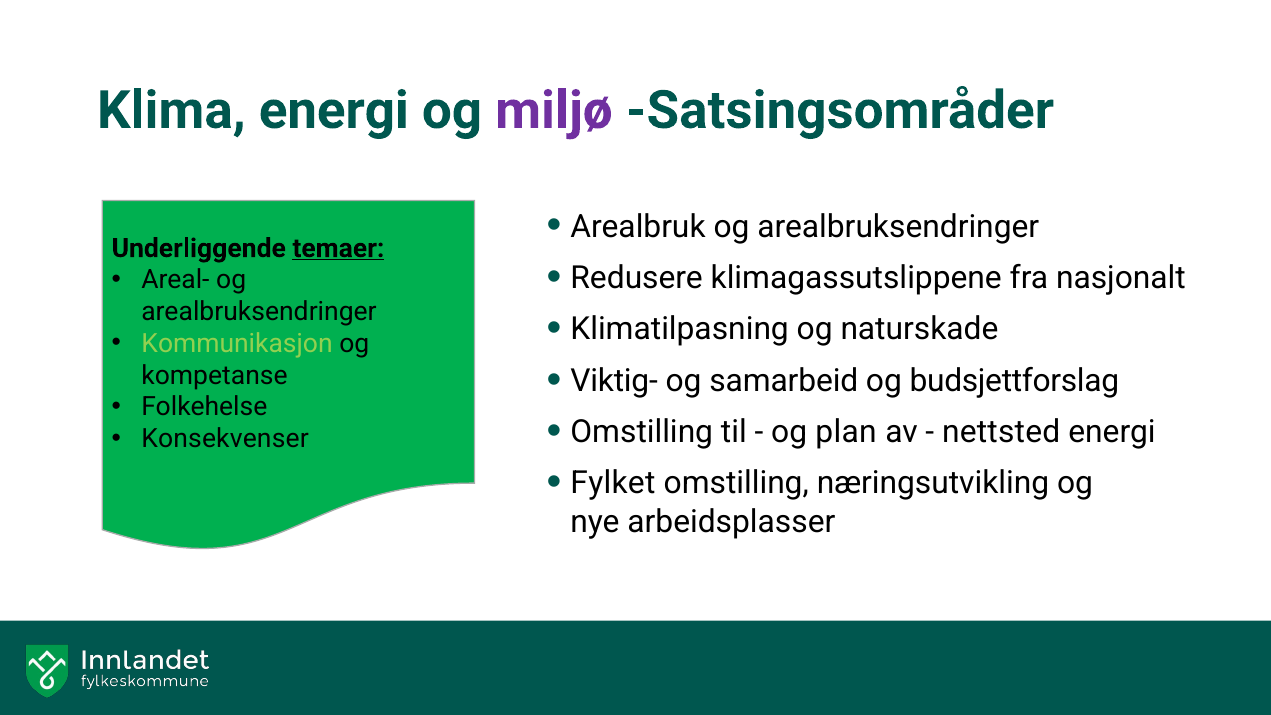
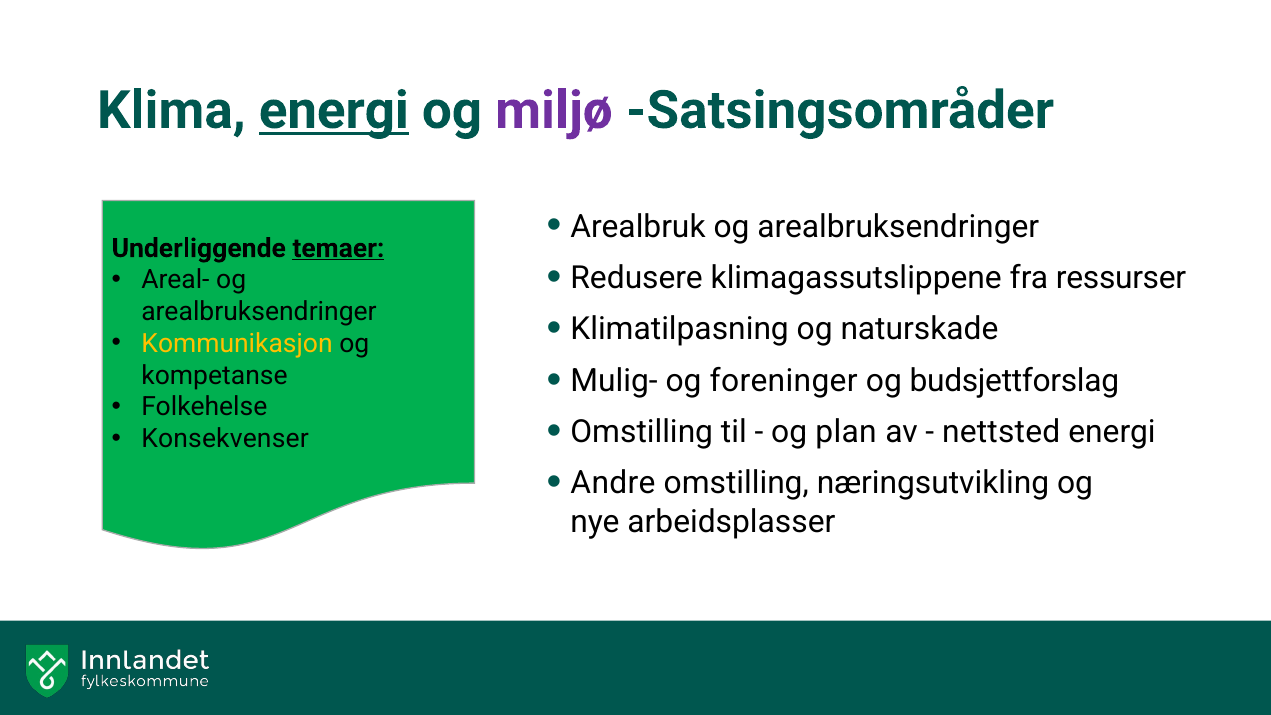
energi at (334, 110) underline: none -> present
nasjonalt: nasjonalt -> ressurser
Kommunikasjon colour: light green -> yellow
Viktig-: Viktig- -> Mulig-
samarbeid: samarbeid -> foreninger
Fylket: Fylket -> Andre
